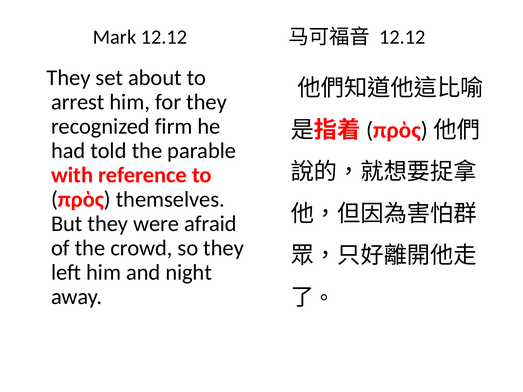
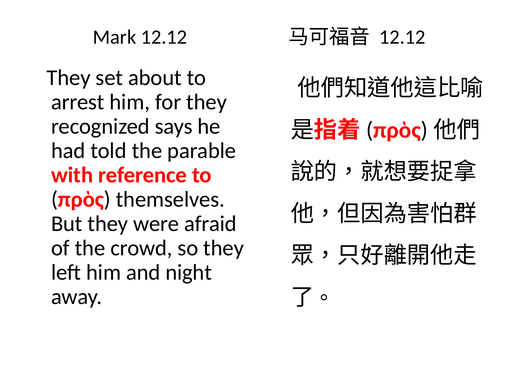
firm: firm -> says
